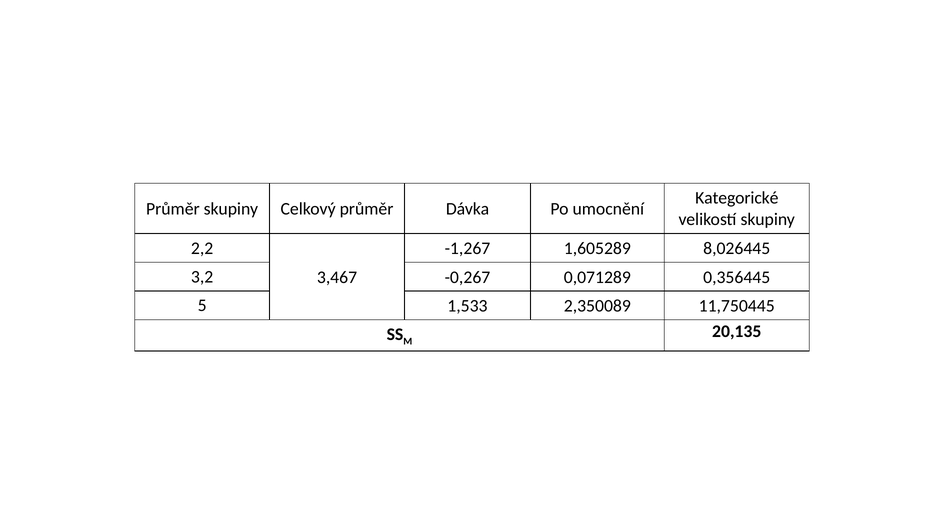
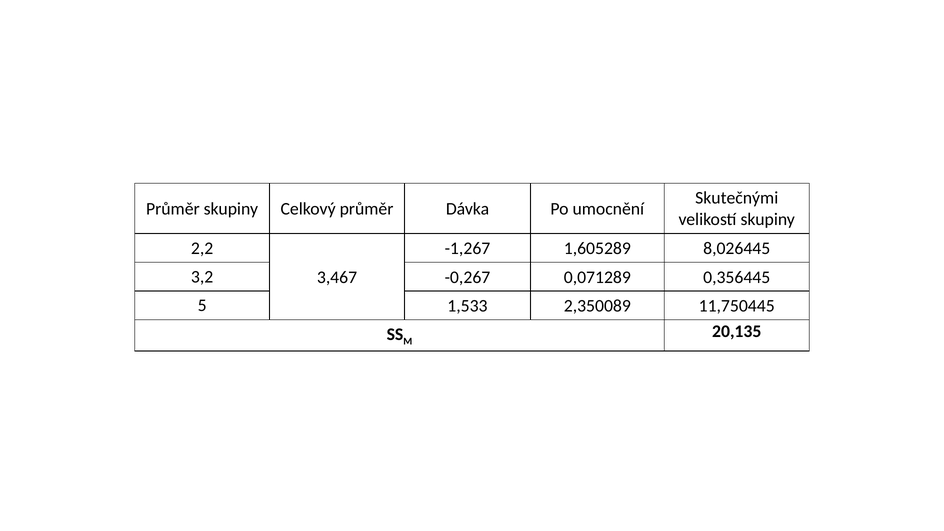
Kategorické: Kategorické -> Skutečnými
